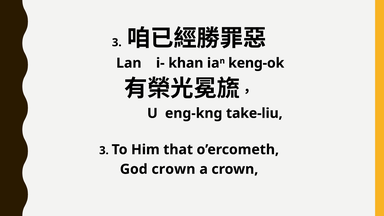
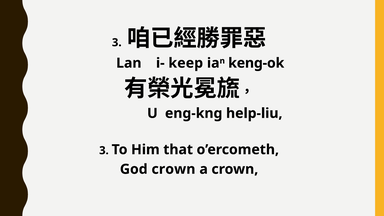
khan: khan -> keep
take-liu: take-liu -> help-liu
